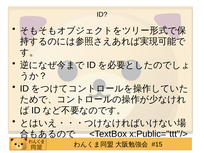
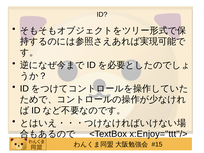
x:Public="ttt"/>: x:Public="ttt"/> -> x:Enjoy="ttt"/>
